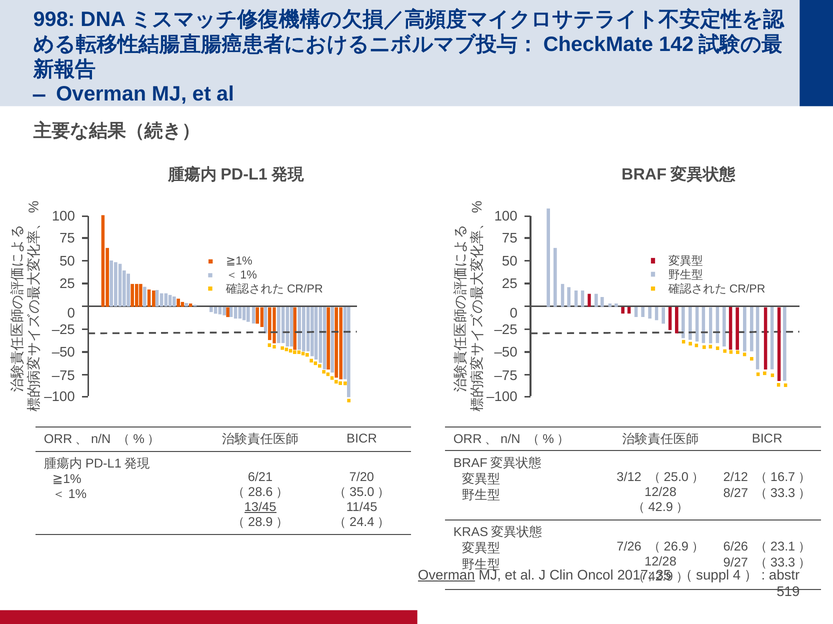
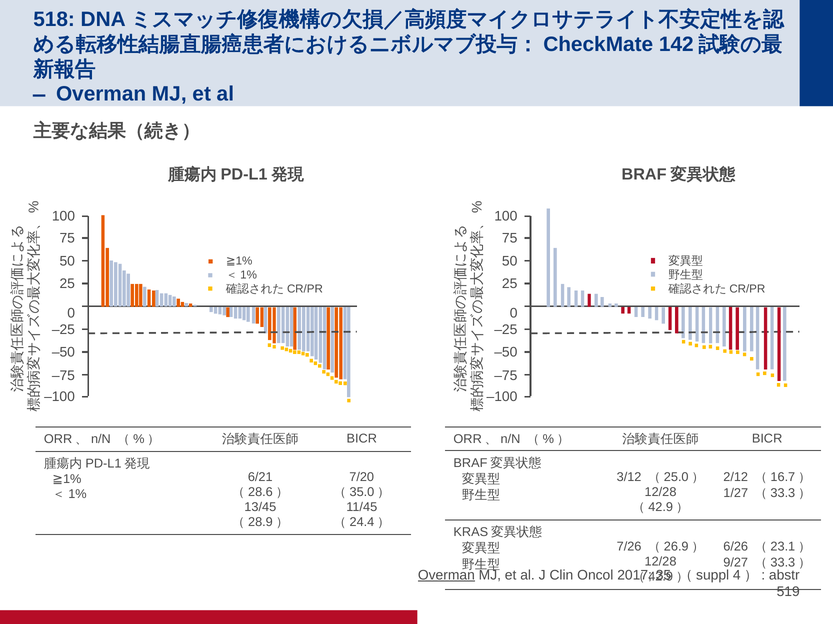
998: 998 -> 518
8/27: 8/27 -> 1/27
13/45 underline: present -> none
